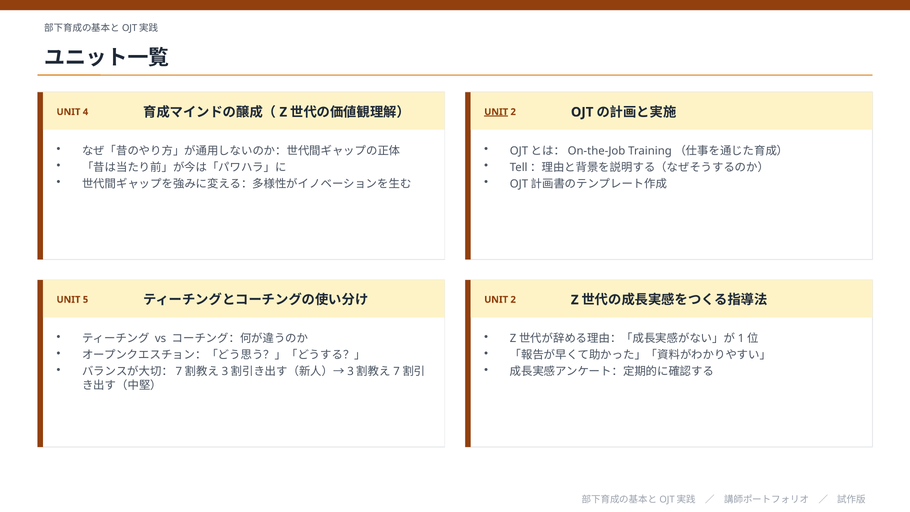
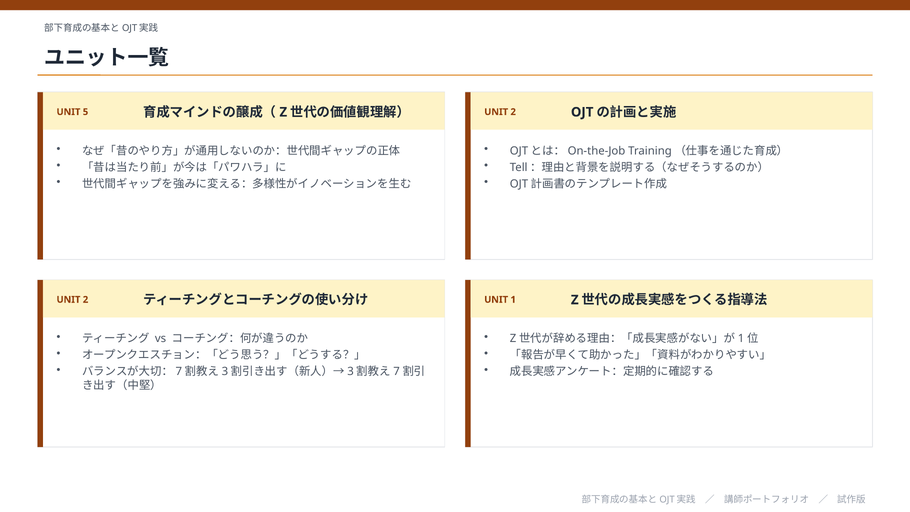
4: 4 -> 5
UNIT at (496, 112) underline: present -> none
5 at (86, 300): 5 -> 2
2 at (513, 300): 2 -> 1
